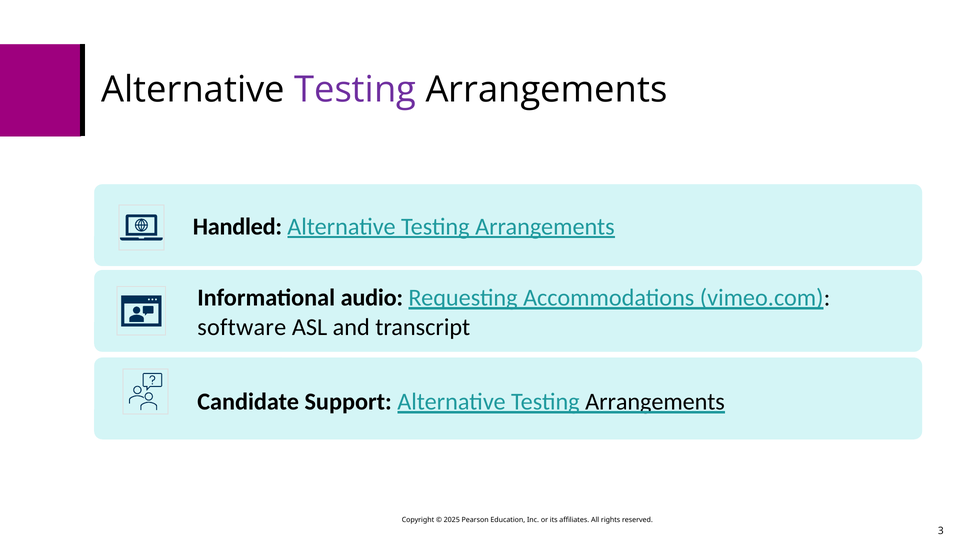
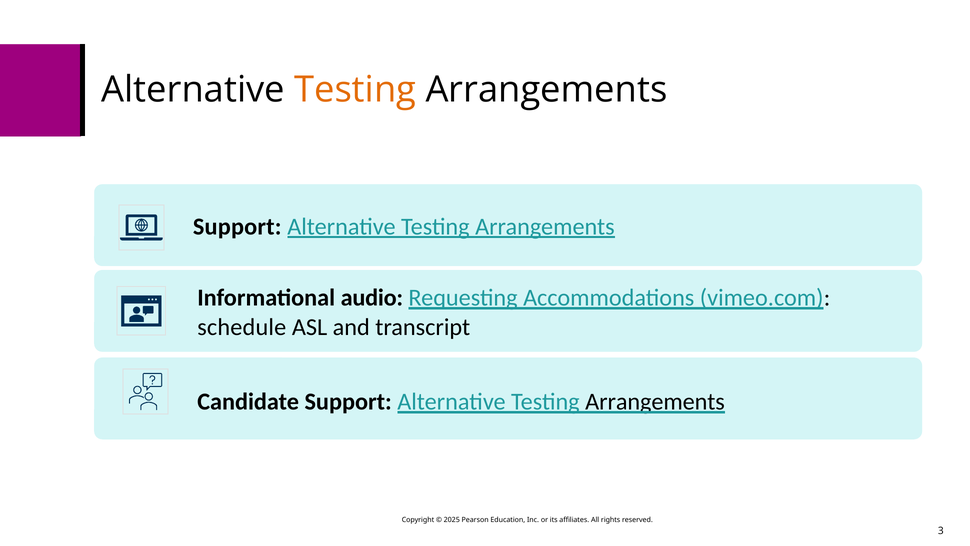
Testing at (355, 90) colour: purple -> orange
Handled at (237, 226): Handled -> Support
software: software -> schedule
